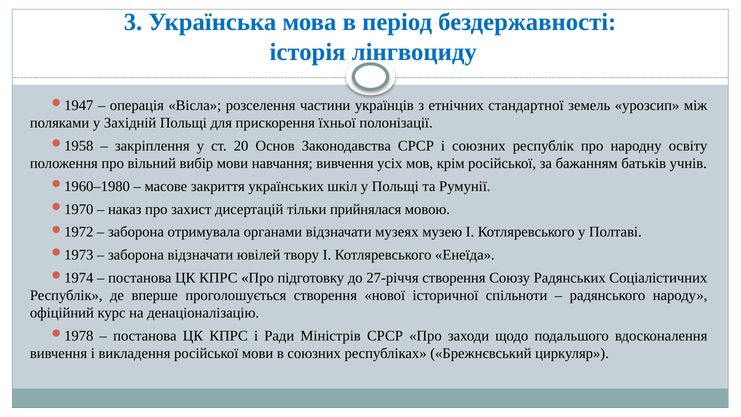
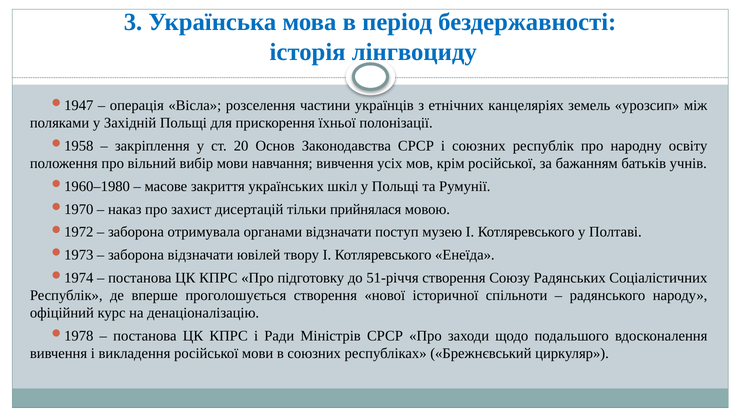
стандартної: стандартної -> канцеляріях
музеях: музеях -> поступ
27-річчя: 27-річчя -> 51-річчя
